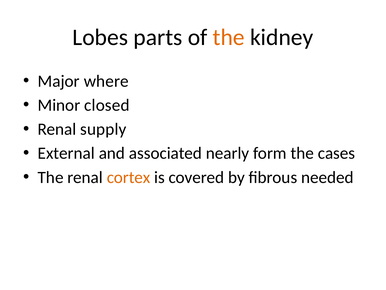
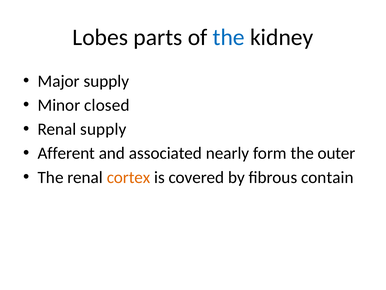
the at (229, 37) colour: orange -> blue
Major where: where -> supply
External: External -> Afferent
cases: cases -> outer
needed: needed -> contain
